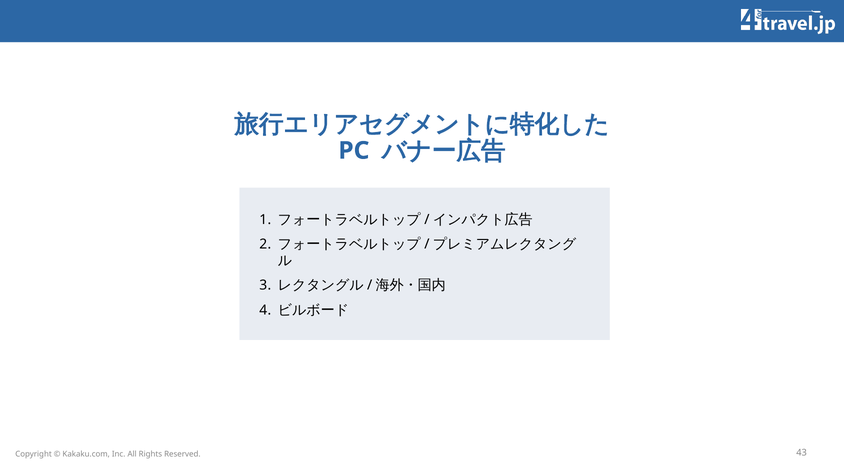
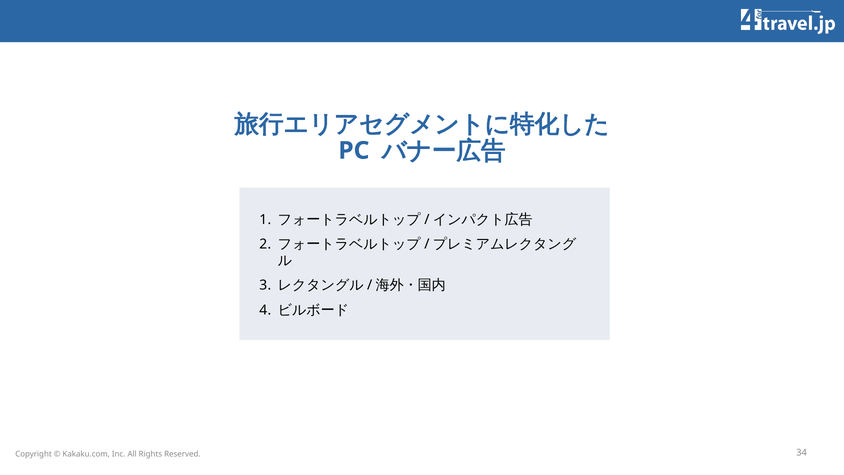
43: 43 -> 34
